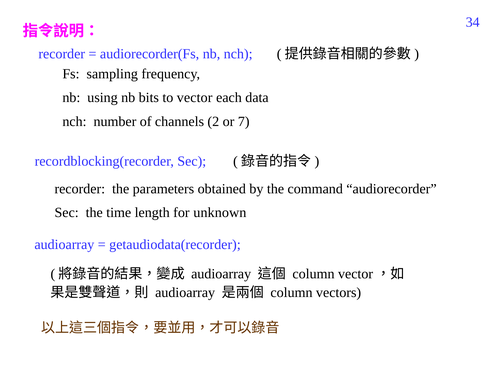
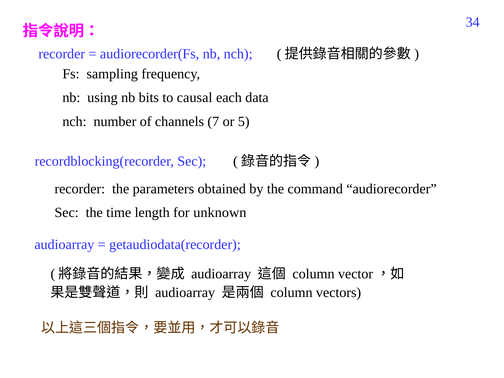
vector: vector -> causal
2: 2 -> 7
7: 7 -> 5
